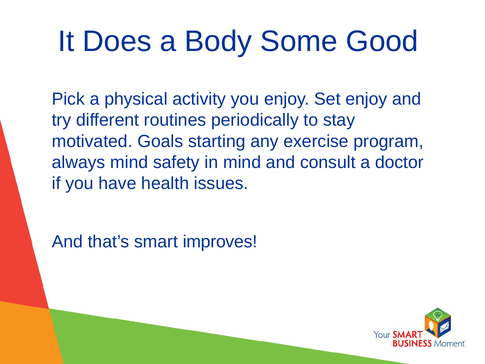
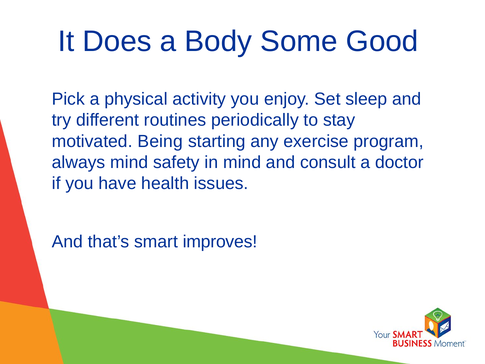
Set enjoy: enjoy -> sleep
Goals: Goals -> Being
